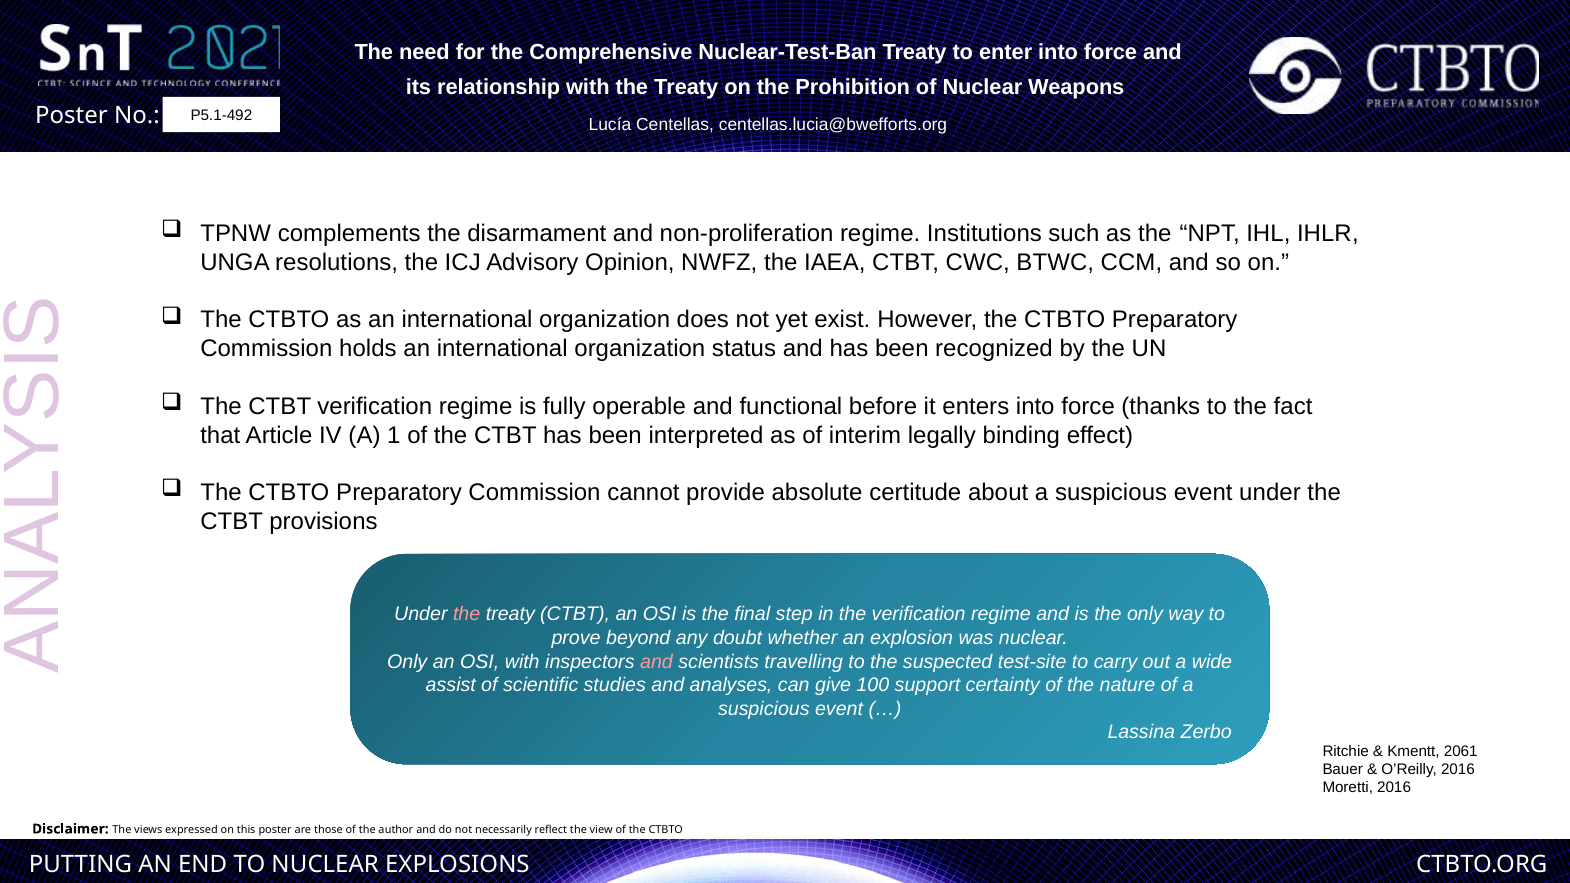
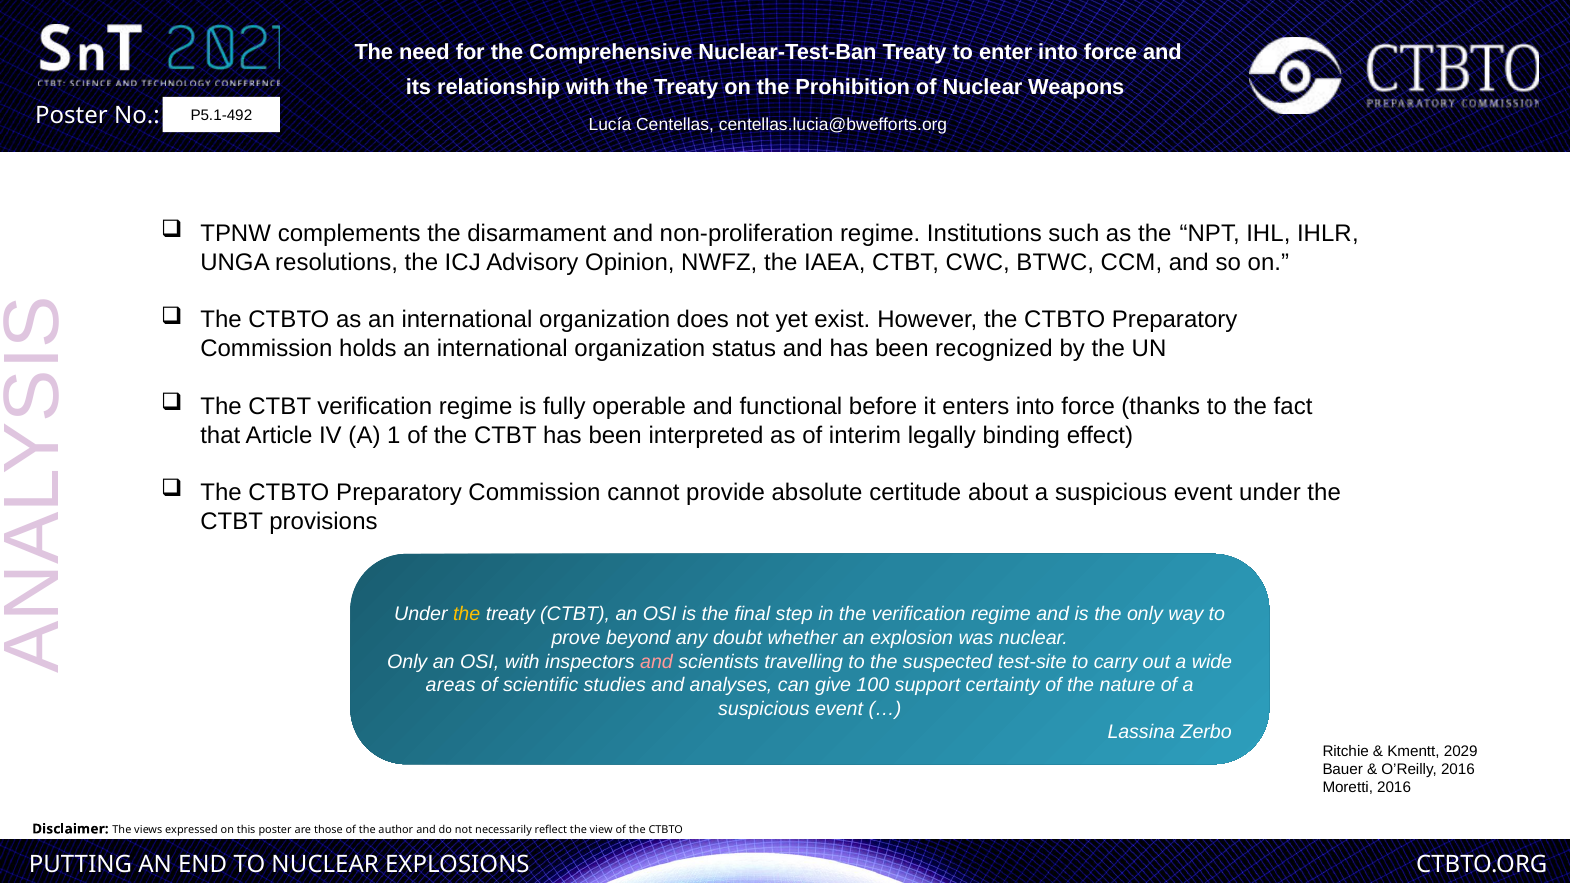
the at (467, 615) colour: pink -> yellow
assist: assist -> areas
2061: 2061 -> 2029
